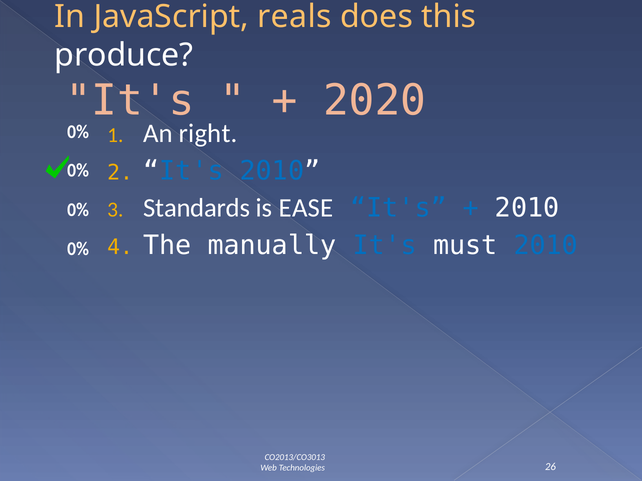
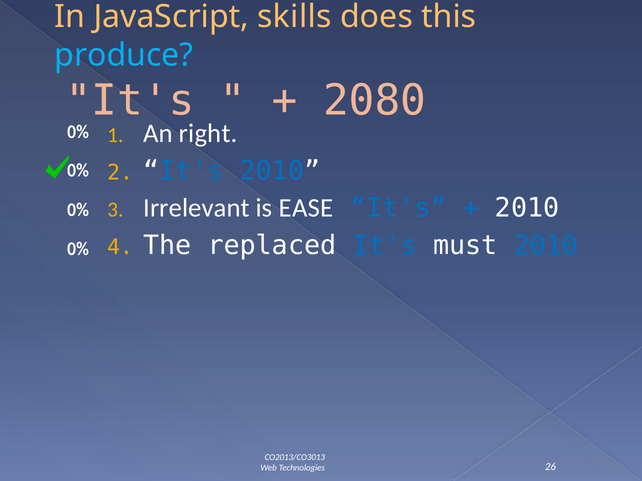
reals: reals -> skills
produce colour: white -> light blue
2020: 2020 -> 2080
Standards: Standards -> Irrelevant
manually: manually -> replaced
